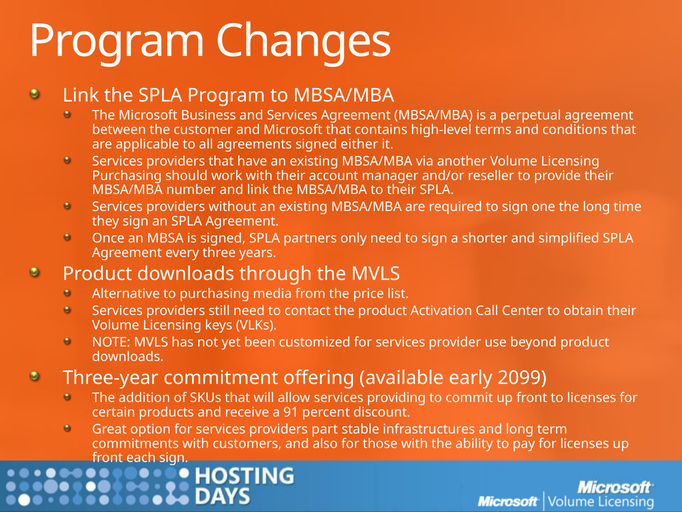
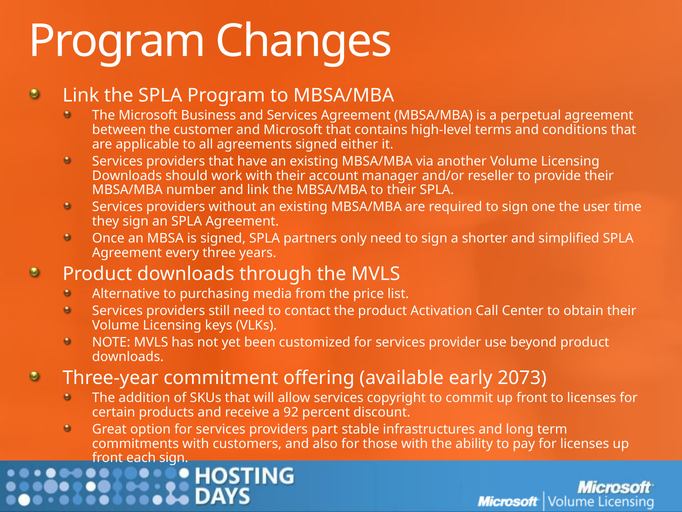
Purchasing at (127, 175): Purchasing -> Downloads
the long: long -> user
2099: 2099 -> 2073
providing: providing -> copyright
91: 91 -> 92
